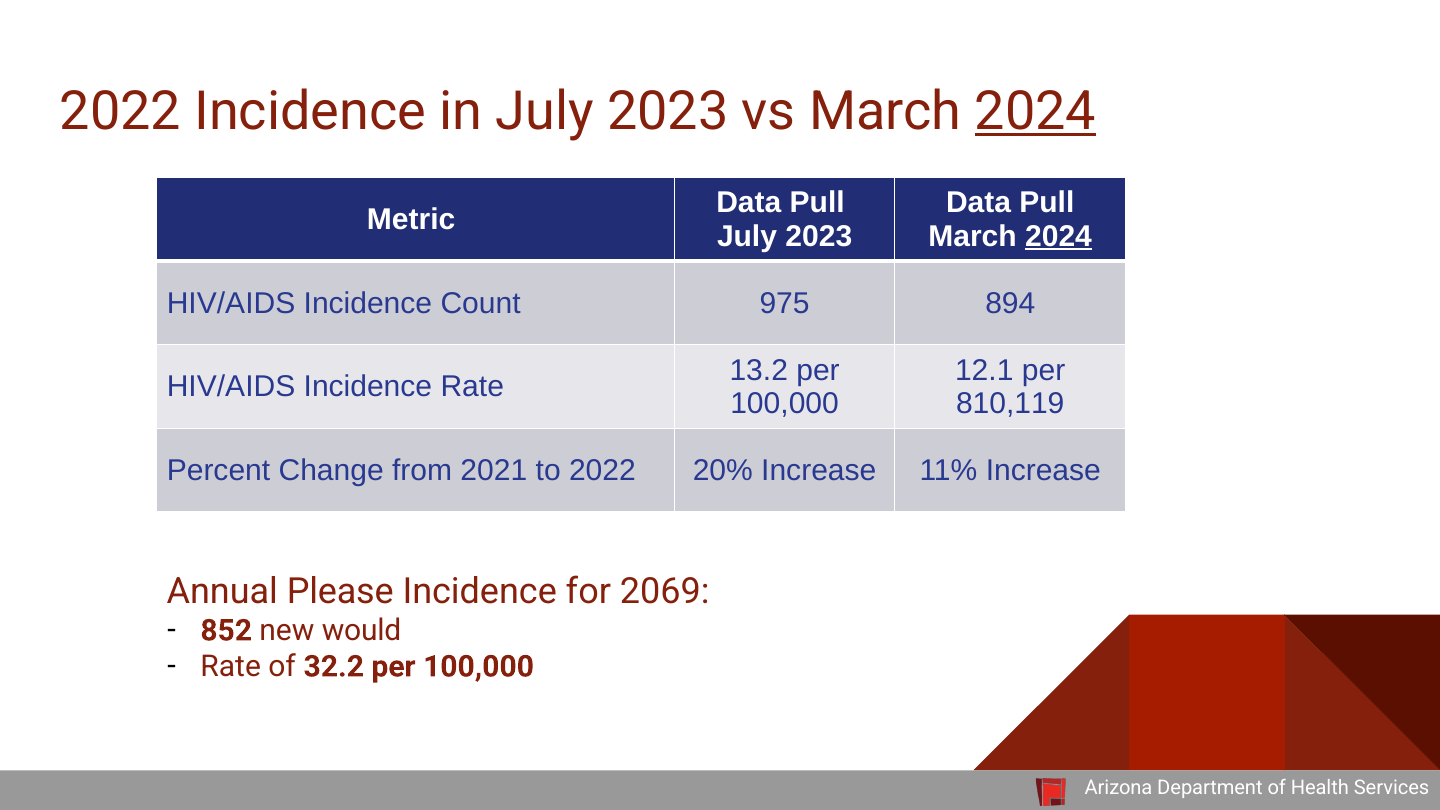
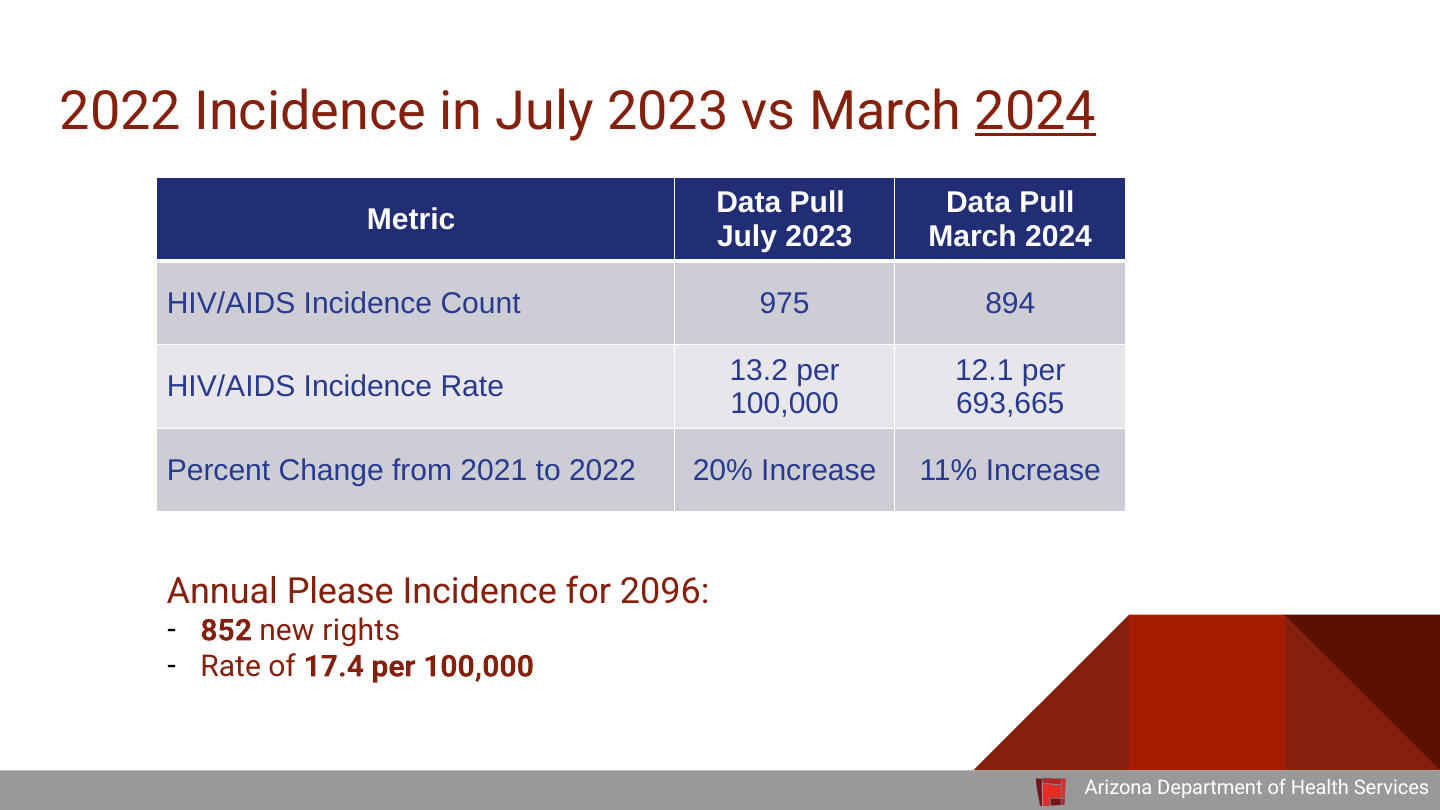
2024 at (1059, 236) underline: present -> none
810,119: 810,119 -> 693,665
2069: 2069 -> 2096
would: would -> rights
32.2: 32.2 -> 17.4
